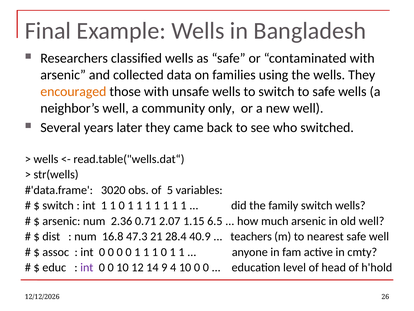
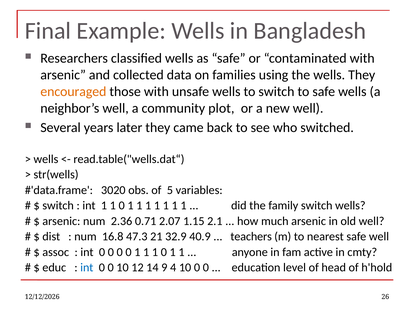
only: only -> plot
6.5: 6.5 -> 2.1
28.4: 28.4 -> 32.9
int at (87, 267) colour: purple -> blue
